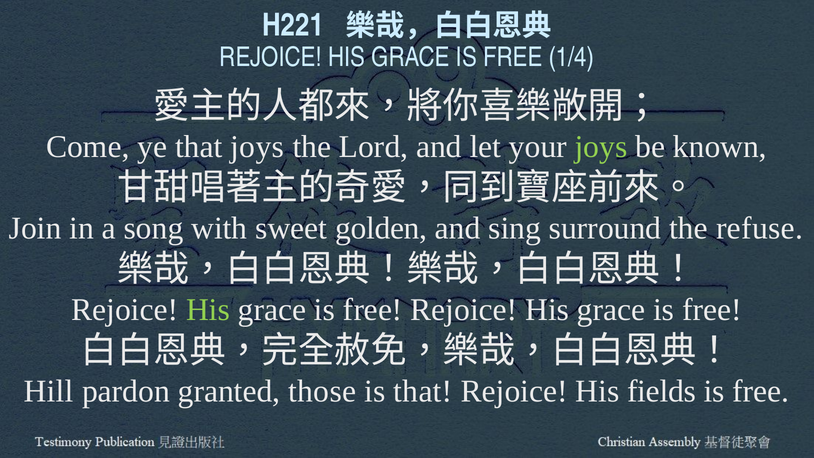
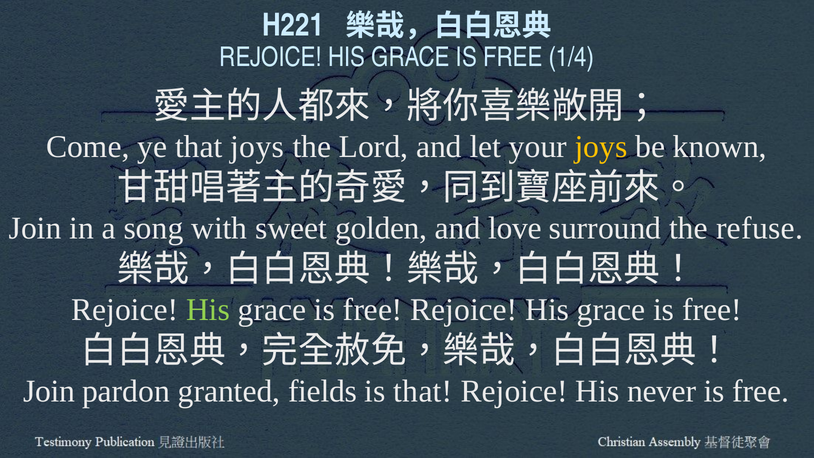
joys at (601, 147) colour: light green -> yellow
sing: sing -> love
Hill at (49, 391): Hill -> Join
those: those -> fields
fields: fields -> never
